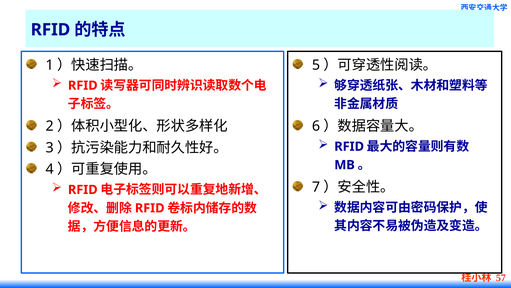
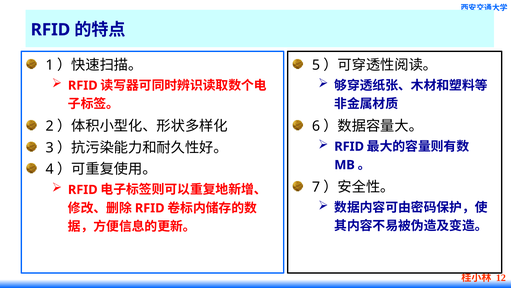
57: 57 -> 12
